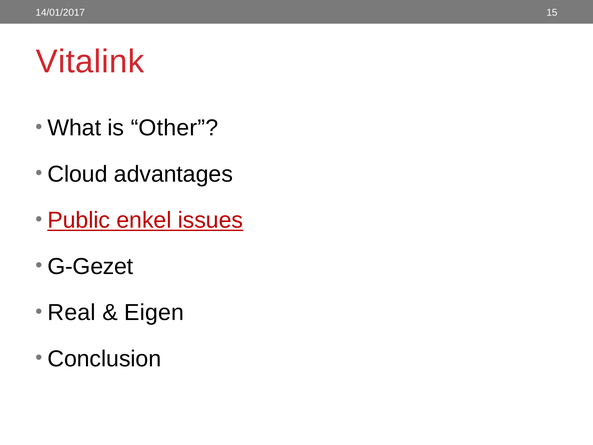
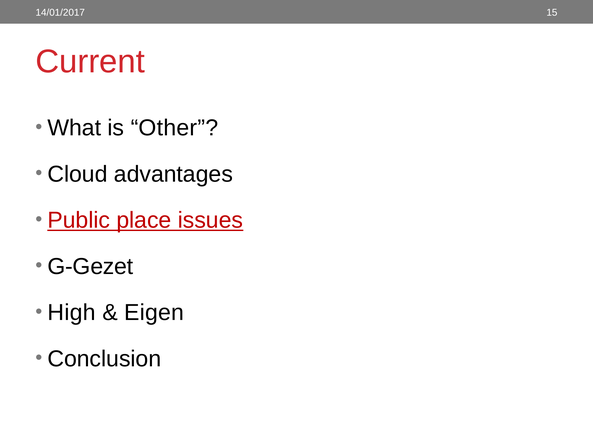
Vitalink: Vitalink -> Current
enkel: enkel -> place
Real: Real -> High
